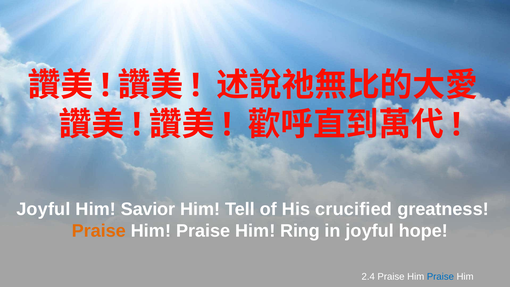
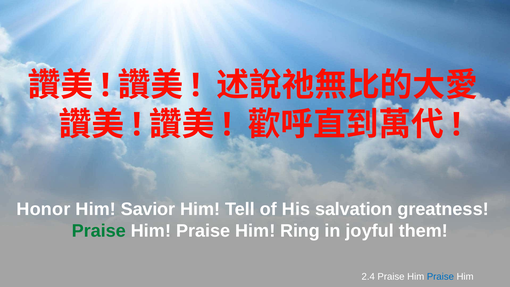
Joyful at (43, 209): Joyful -> Honor
crucified: crucified -> salvation
Praise at (99, 231) colour: orange -> green
hope: hope -> them
